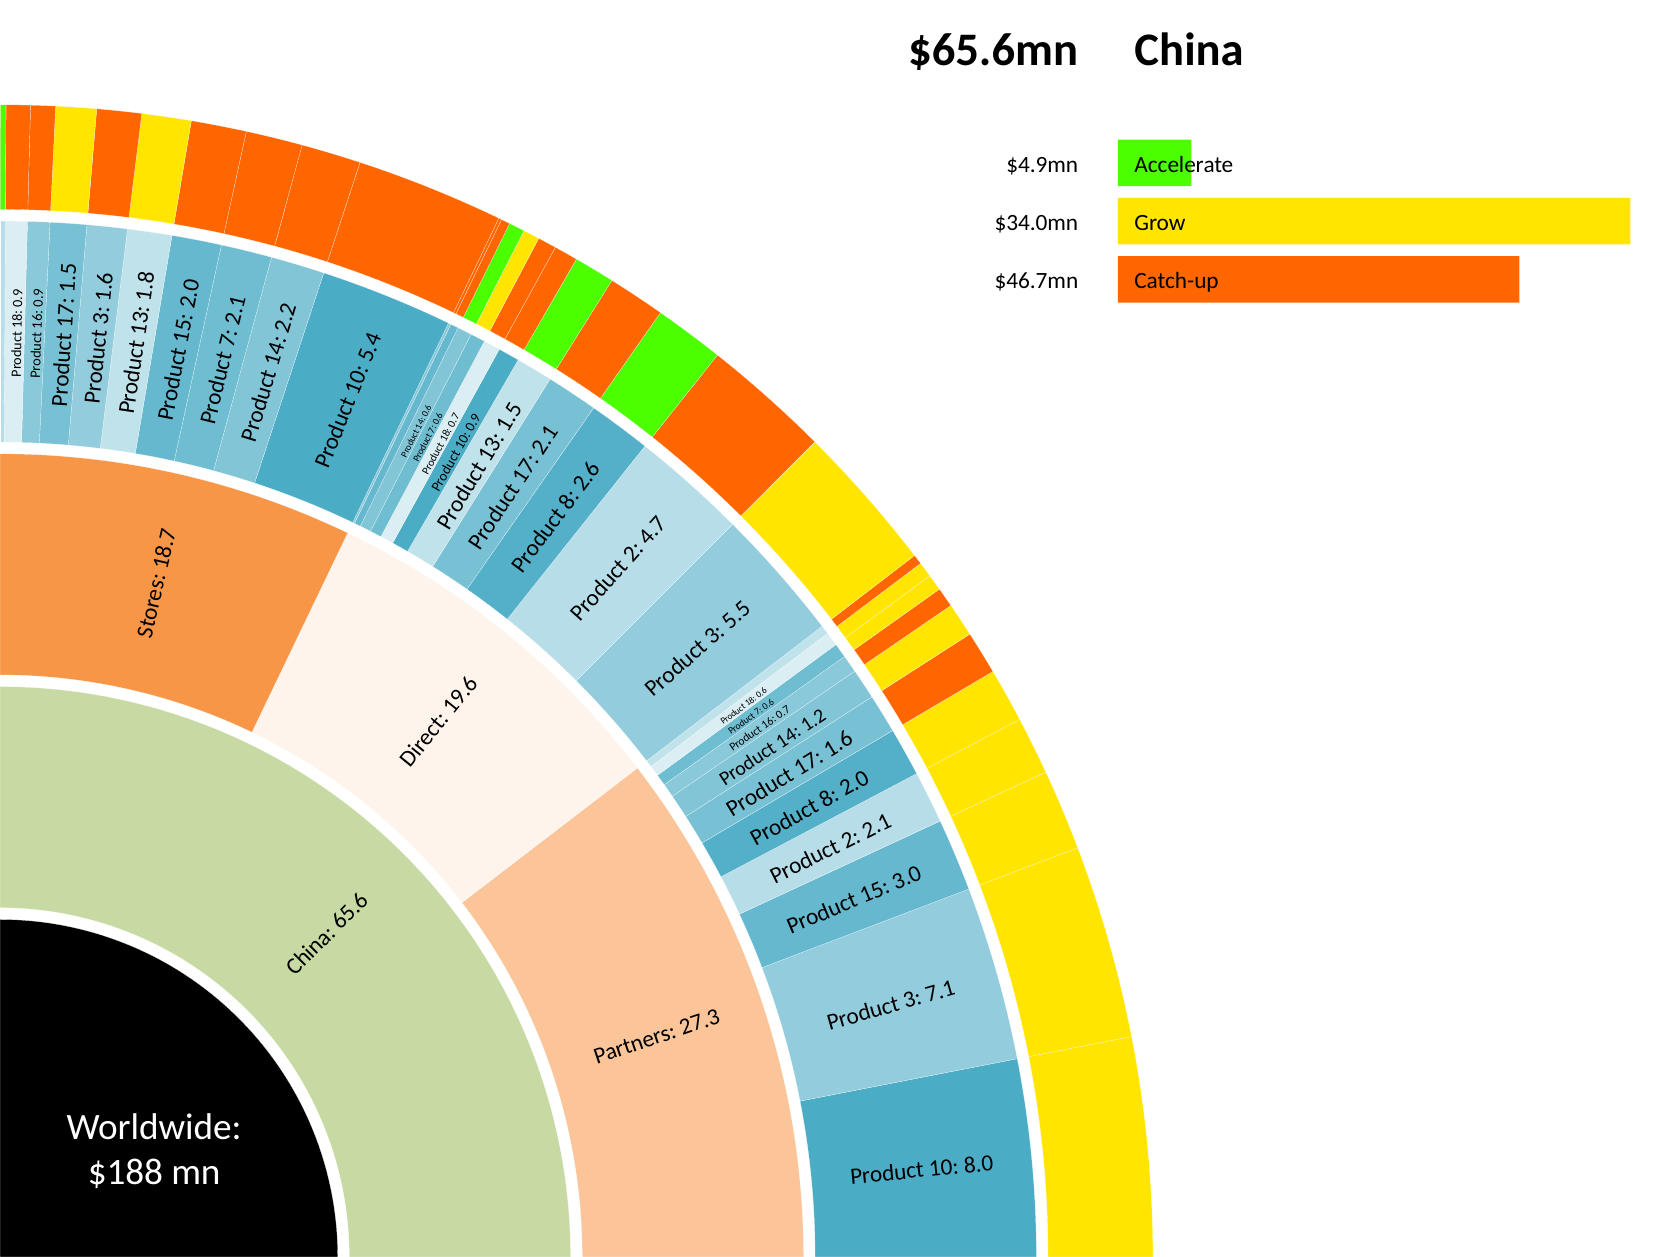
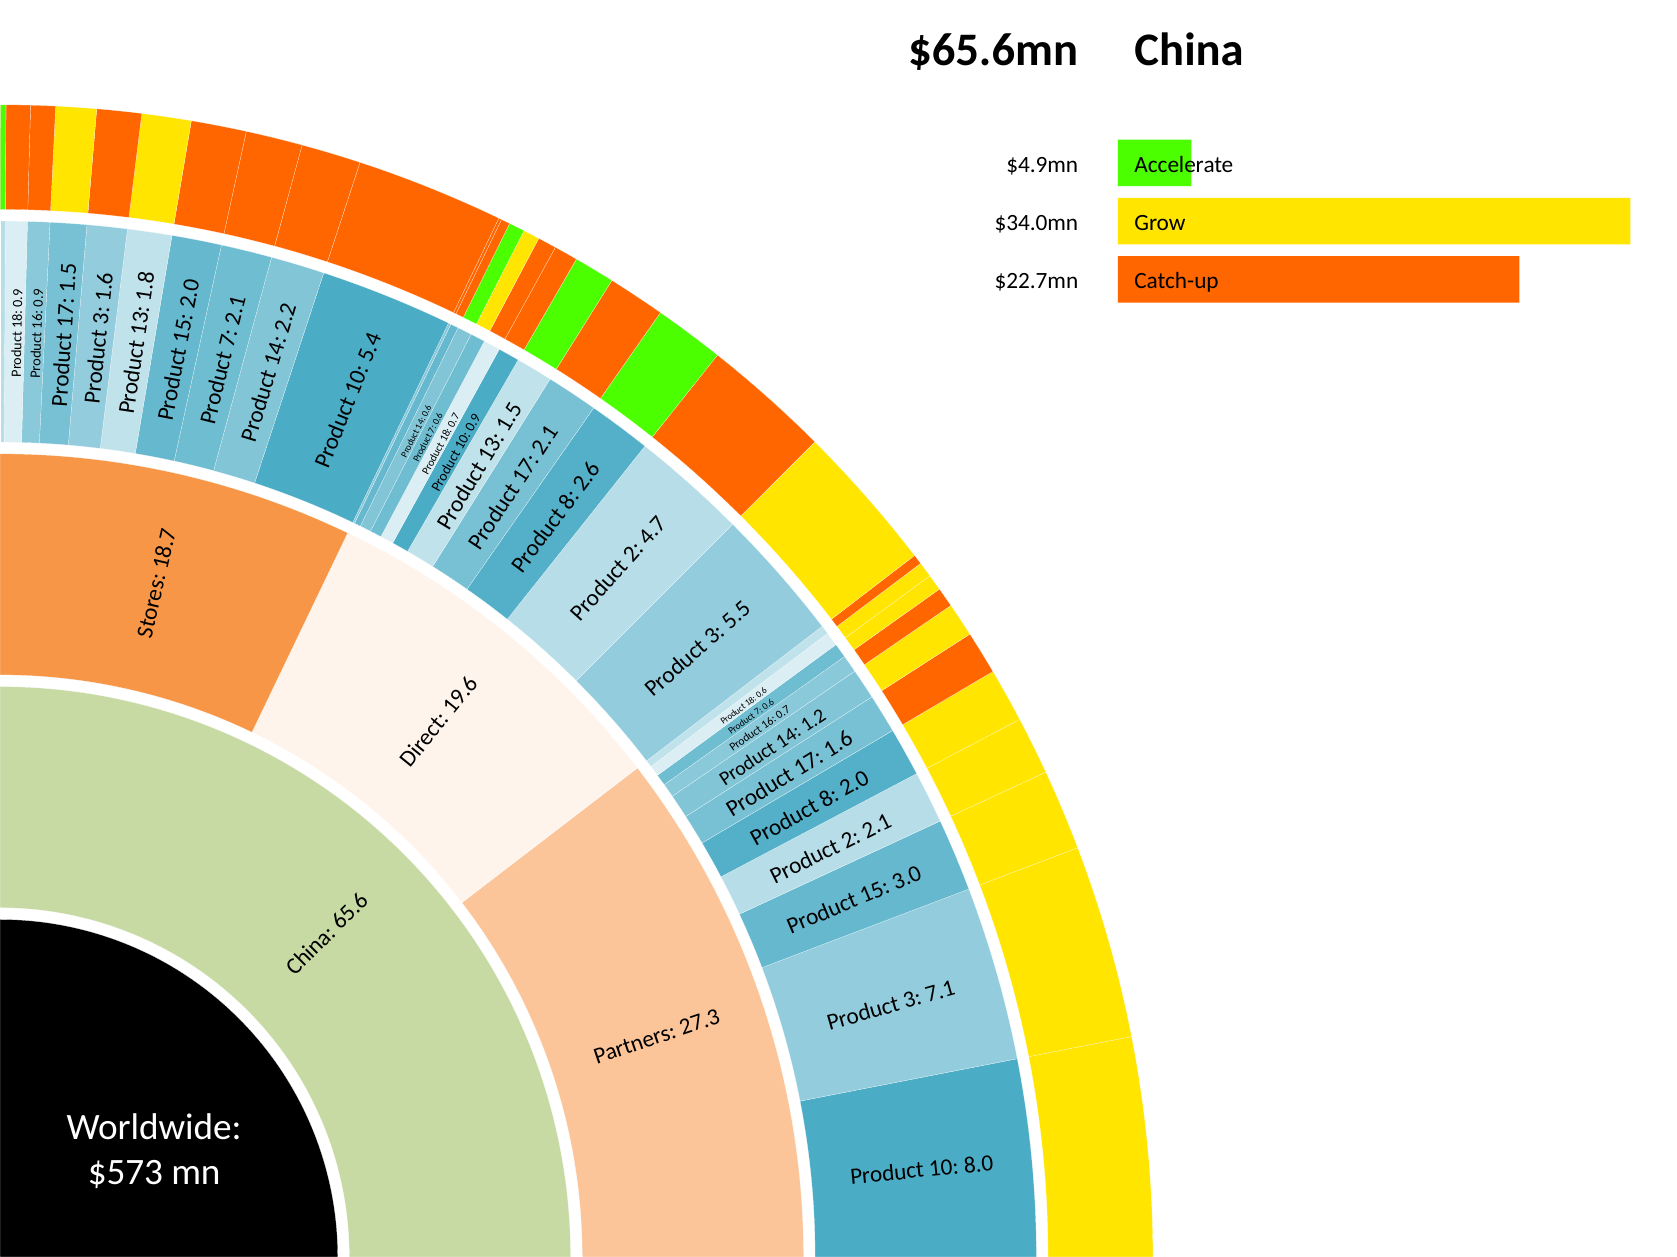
$46.7mn: $46.7mn -> $22.7mn
$188: $188 -> $573
